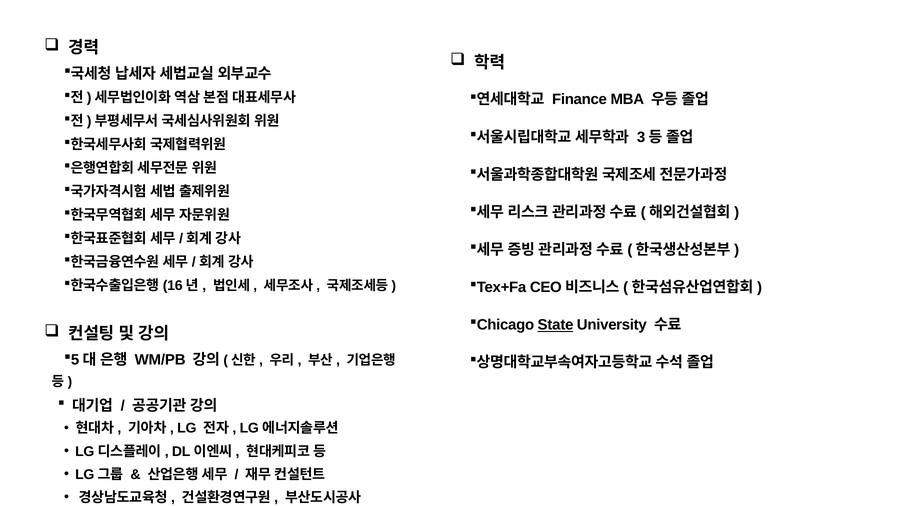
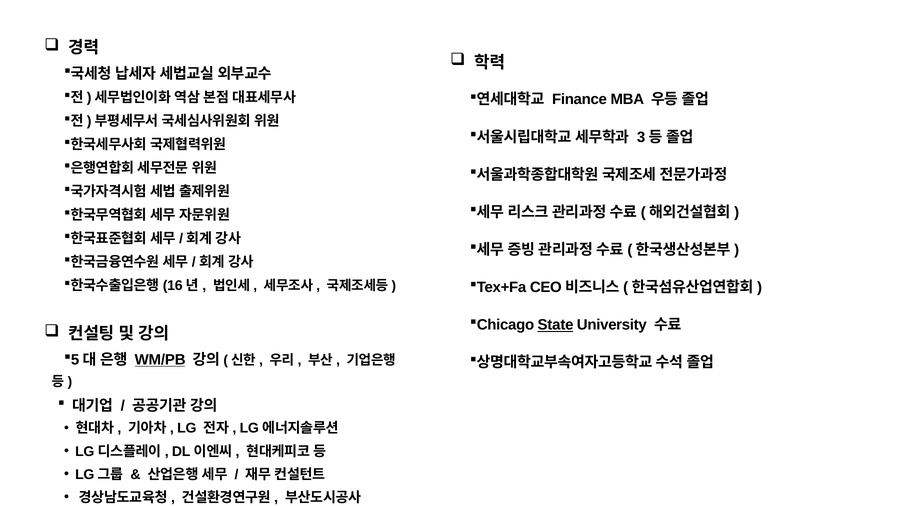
WM/PB underline: none -> present
